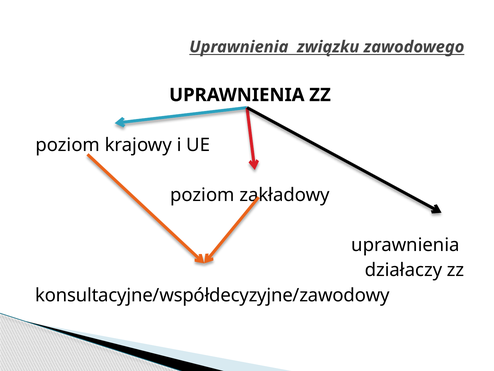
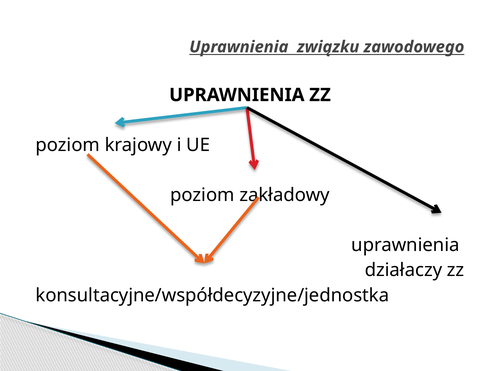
konsultacyjne/współdecyzyjne/zawodowy: konsultacyjne/współdecyzyjne/zawodowy -> konsultacyjne/współdecyzyjne/jednostka
